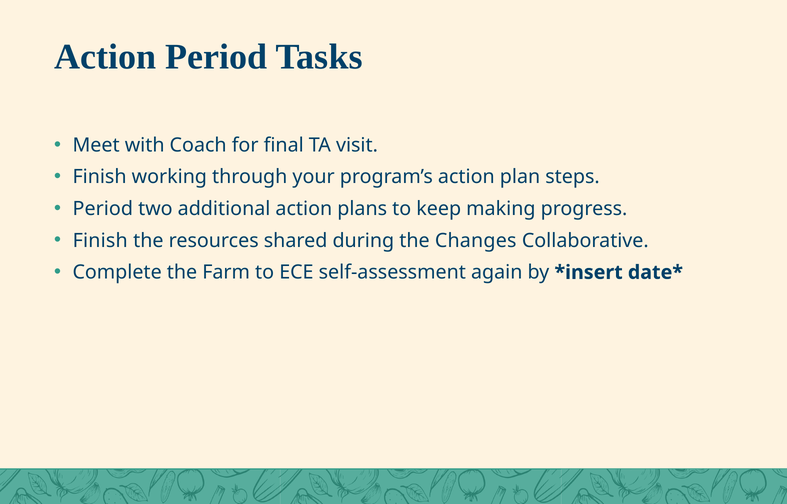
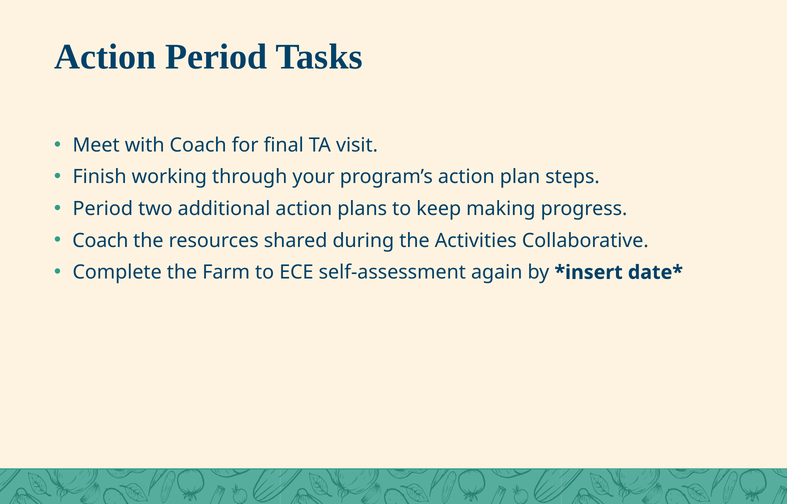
Finish at (100, 241): Finish -> Coach
Changes: Changes -> Activities
